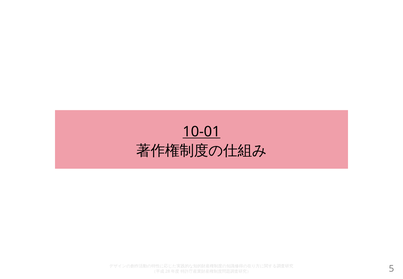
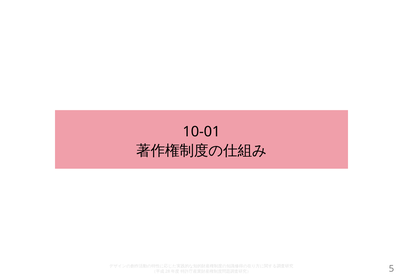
10-01 underline: present -> none
